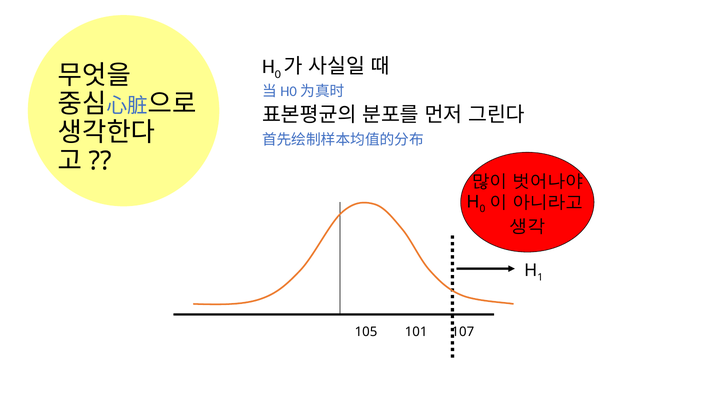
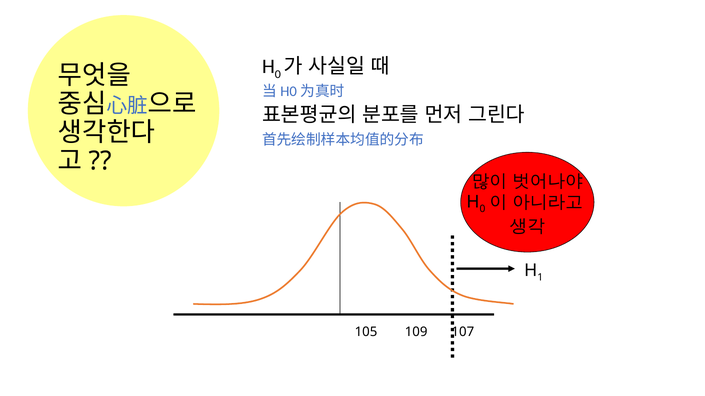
101: 101 -> 109
